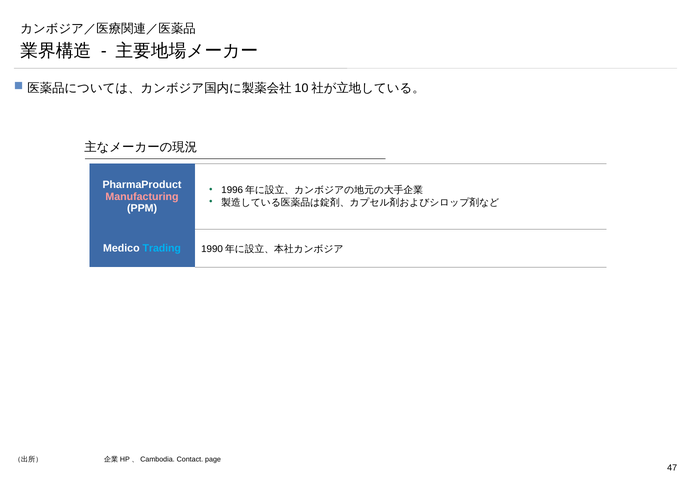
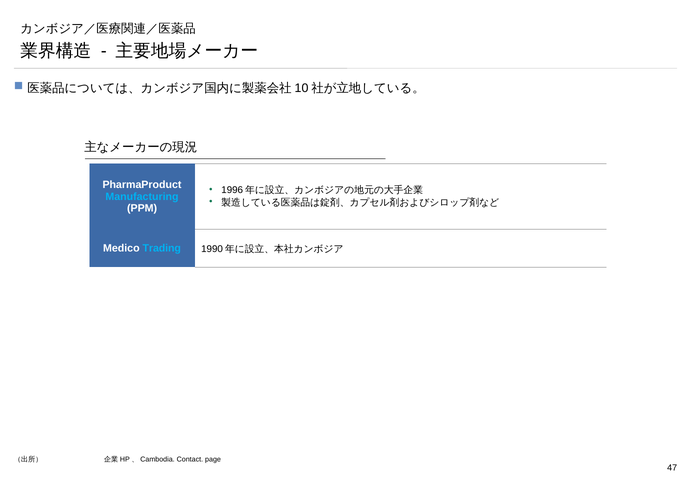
Manufacturing colour: pink -> light blue
